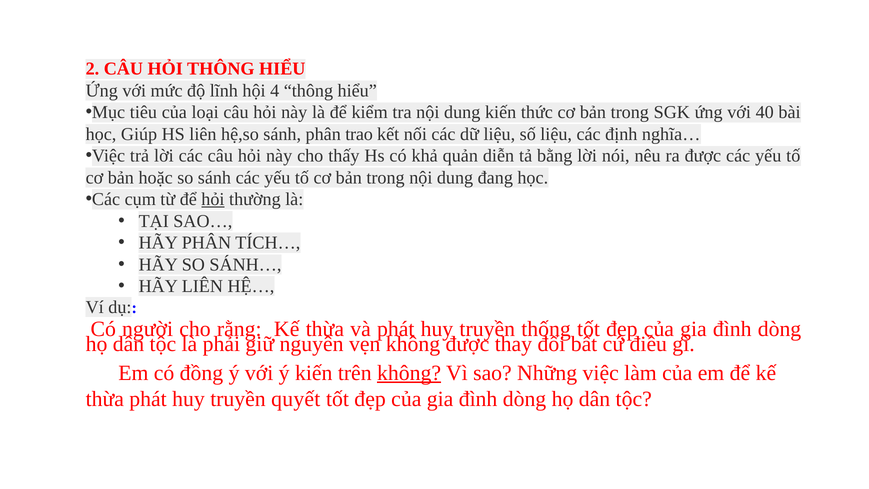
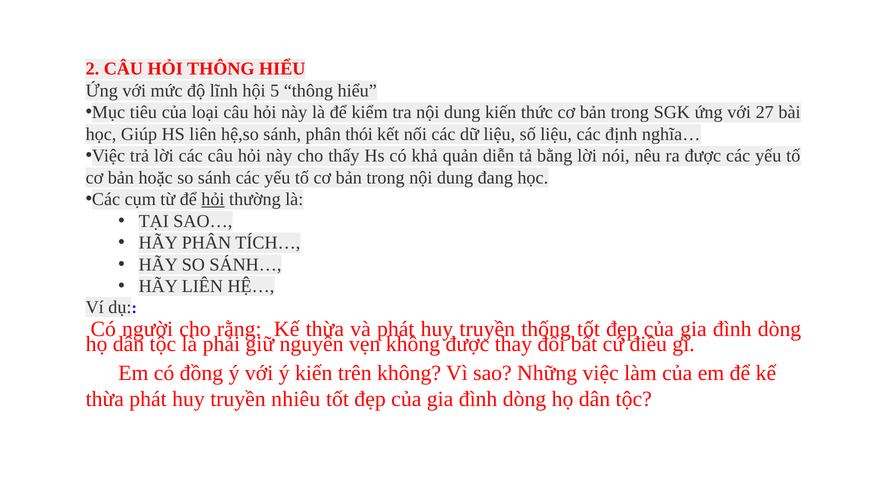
4: 4 -> 5
40: 40 -> 27
trao: trao -> thói
không at (409, 373) underline: present -> none
quyết: quyết -> nhiêu
